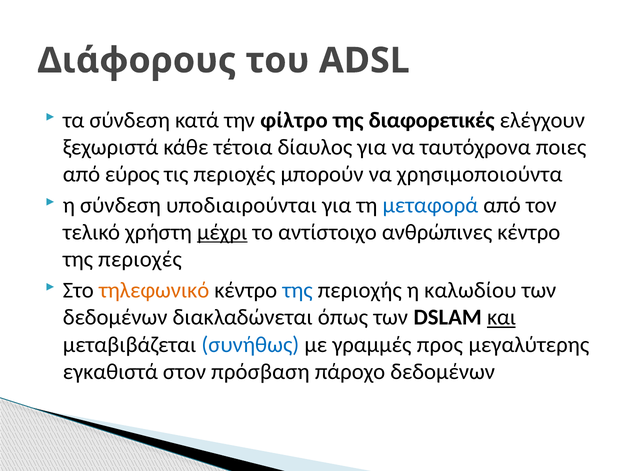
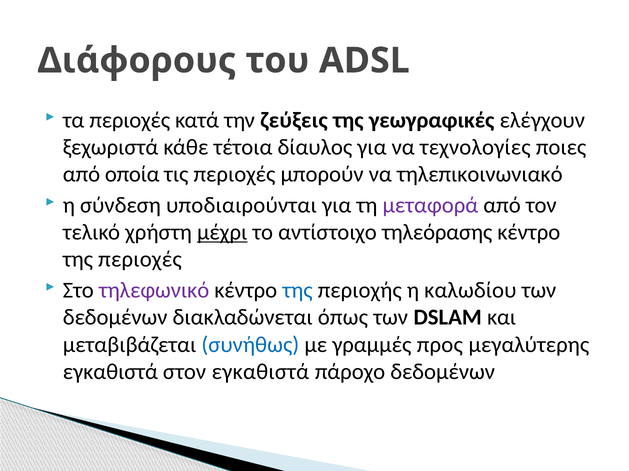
τα σύνδεση: σύνδεση -> περιοχές
φίλτρο: φίλτρο -> ζεύξεις
διαφορετικές: διαφορετικές -> γεωγραφικές
ταυτόχρονα: ταυτόχρονα -> τεχνολογίες
εύρος: εύρος -> οποία
χρησιμοποιούντα: χρησιμοποιούντα -> τηλεπικοινωνιακό
μεταφορά colour: blue -> purple
ανθρώπινες: ανθρώπινες -> τηλεόρασης
τηλεφωνικό colour: orange -> purple
και underline: present -> none
στον πρόσβαση: πρόσβαση -> εγκαθιστά
